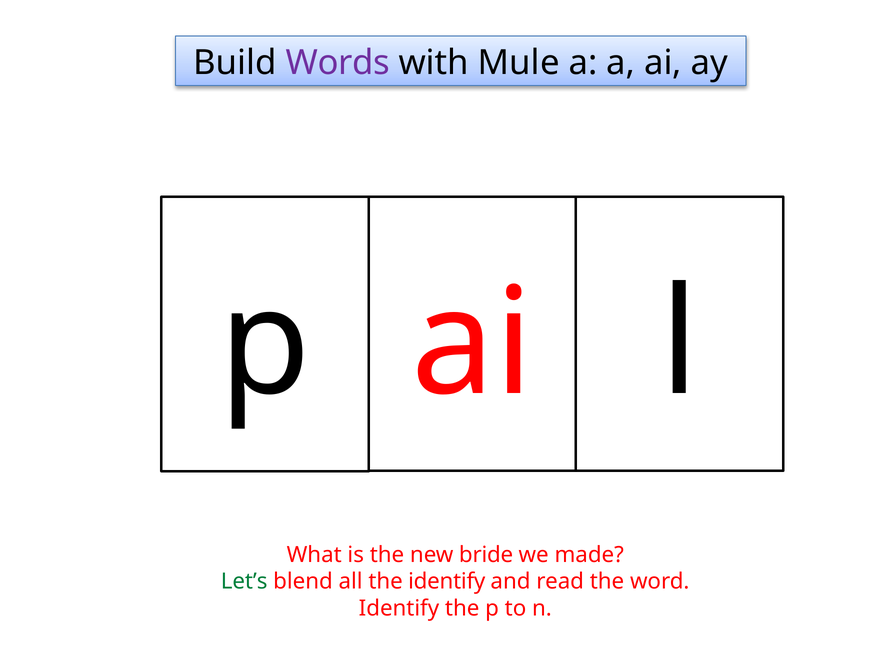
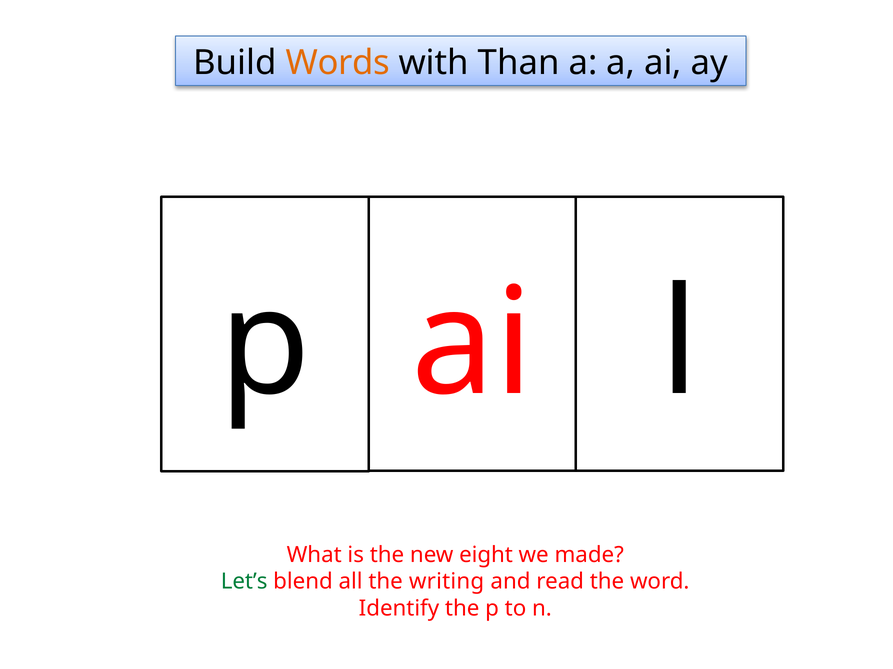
Words colour: purple -> orange
Mule: Mule -> Than
bride: bride -> eight
the identify: identify -> writing
